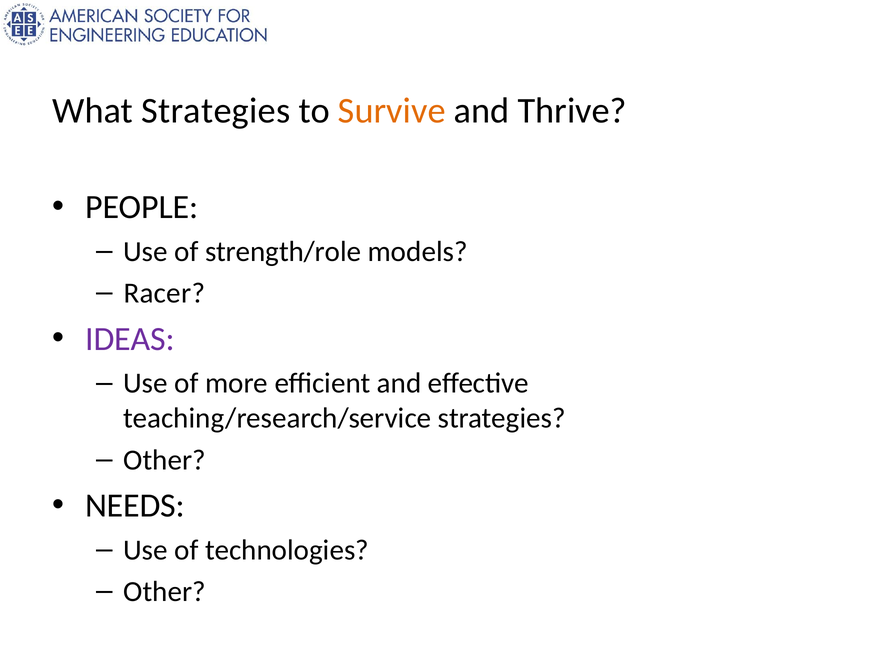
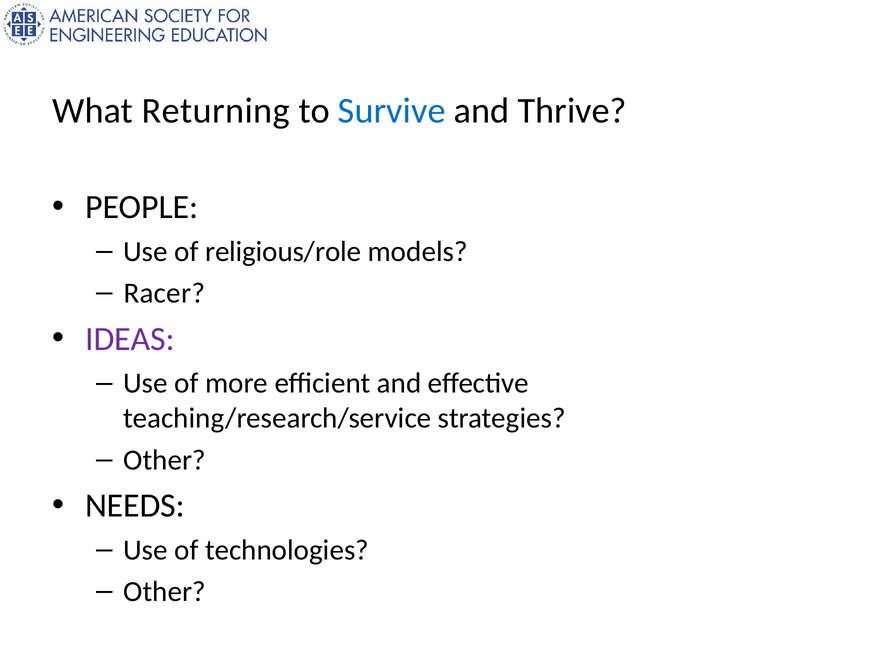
What Strategies: Strategies -> Returning
Survive colour: orange -> blue
strength/role: strength/role -> religious/role
